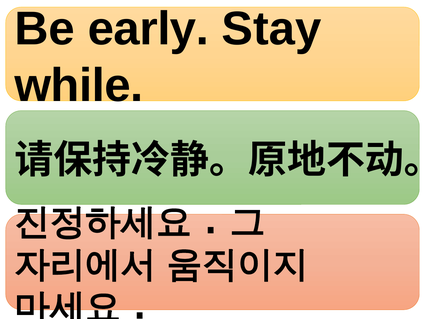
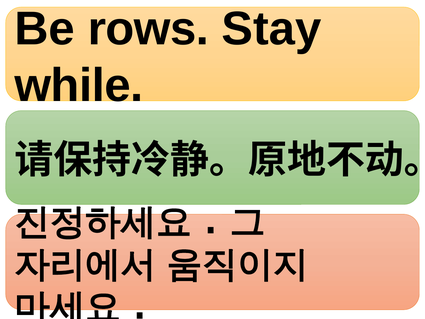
early: early -> rows
